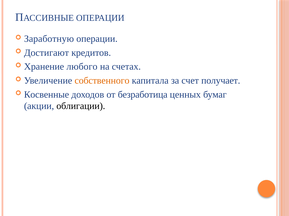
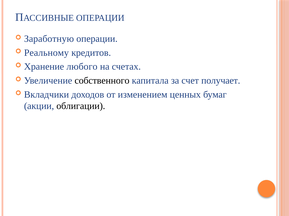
Достигают: Достигают -> Реальному
собственного colour: orange -> black
Косвенные: Косвенные -> Вкладчики
безработица: безработица -> изменением
